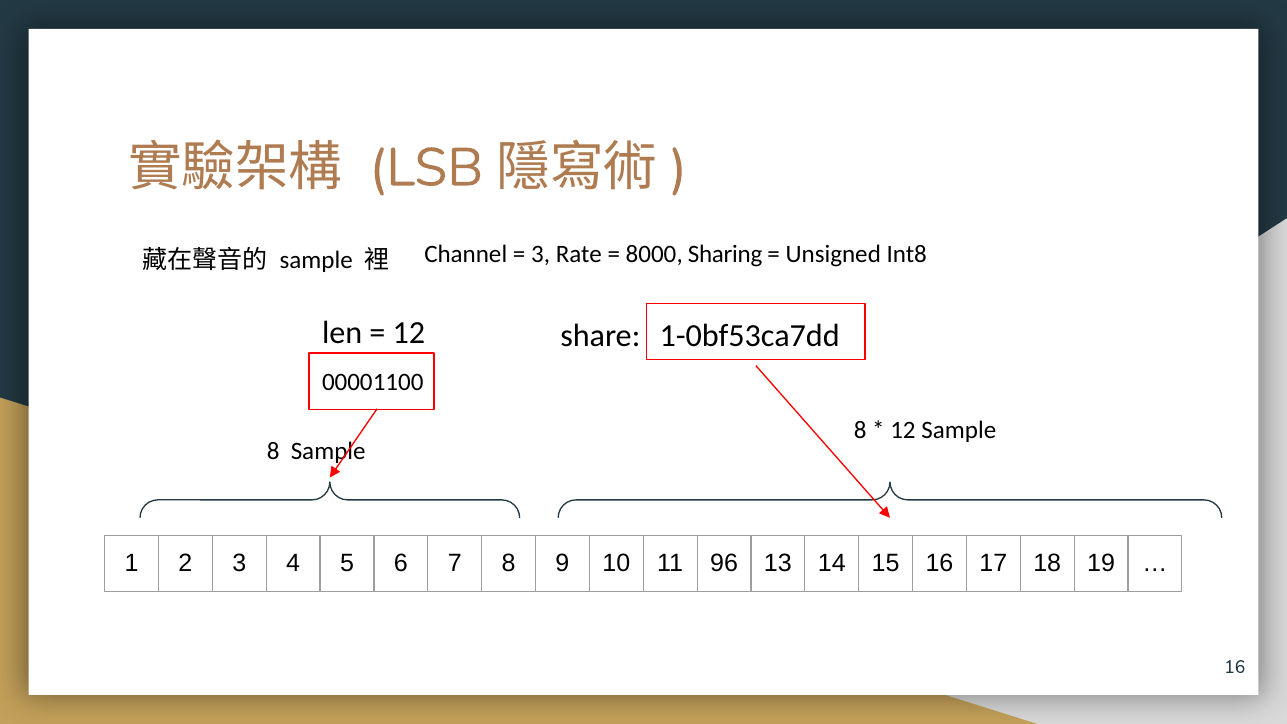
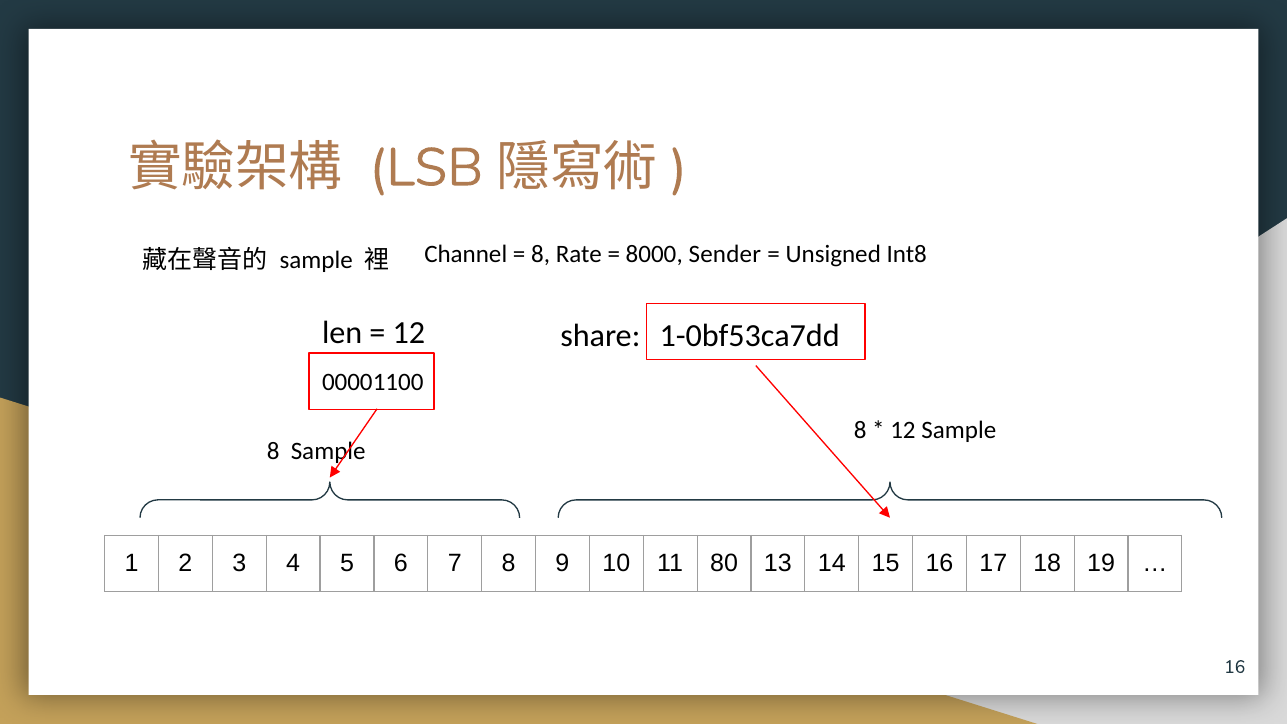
3 at (541, 254): 3 -> 8
Sharing: Sharing -> Sender
96: 96 -> 80
